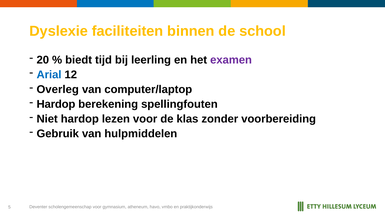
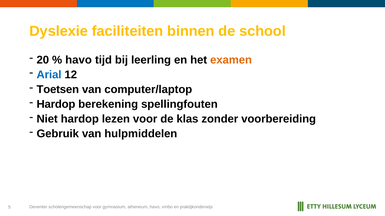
biedt at (79, 60): biedt -> havo
examen colour: purple -> orange
Overleg: Overleg -> Toetsen
